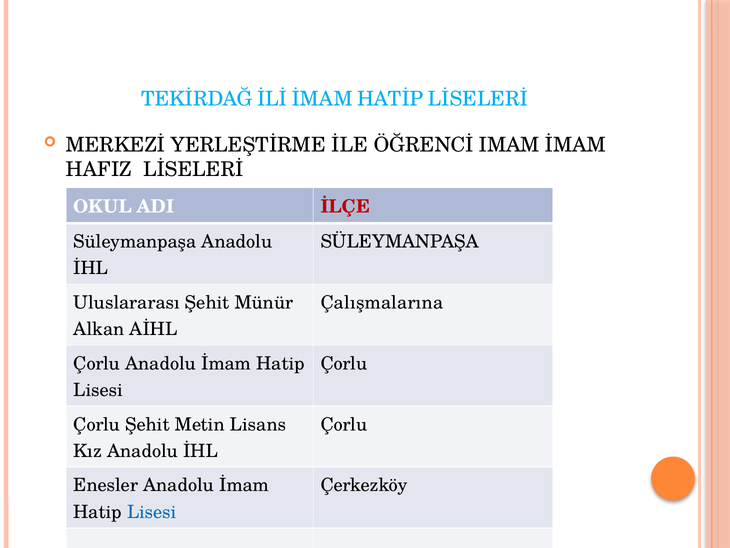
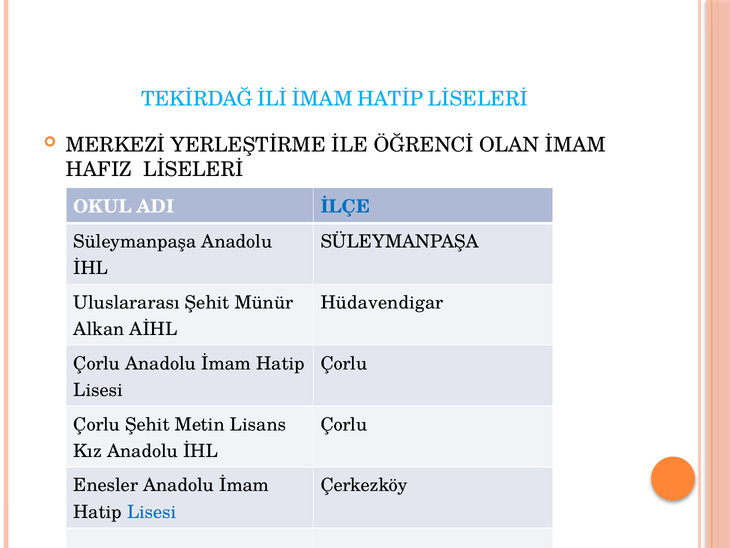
IMAM: IMAM -> OLAN
İLÇE colour: red -> blue
Çalışmalarına: Çalışmalarına -> Hüdavendigar
